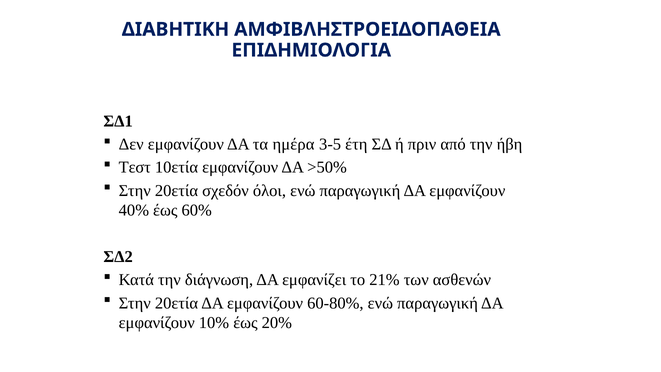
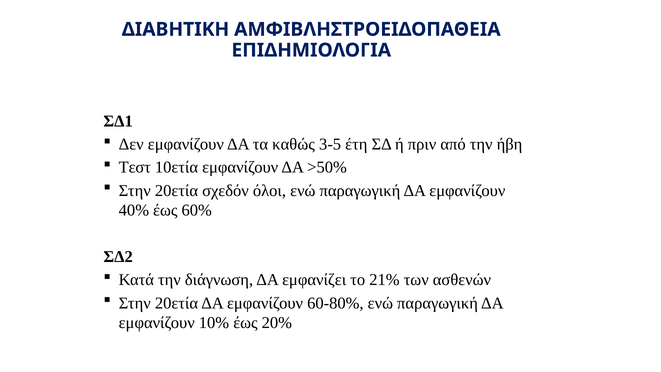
ημέρα: ημέρα -> καθώς
